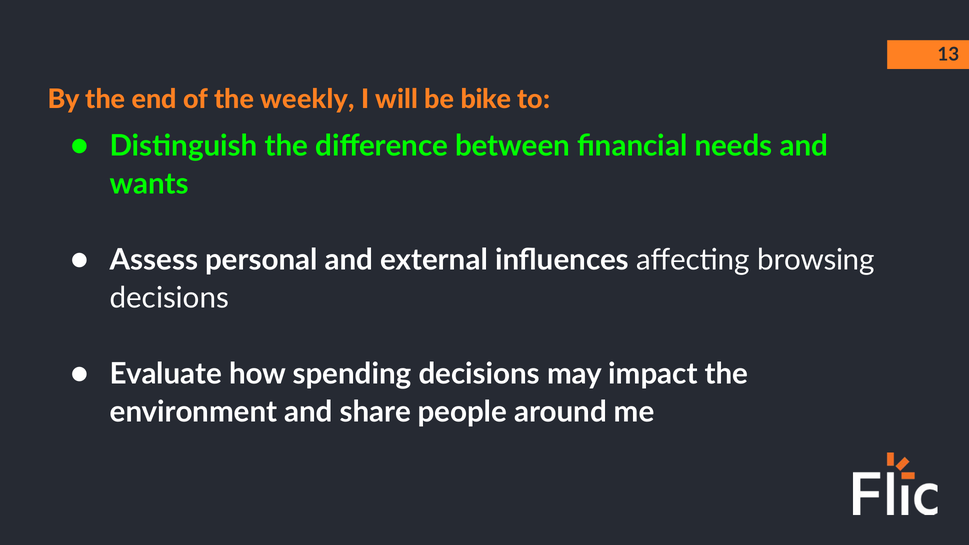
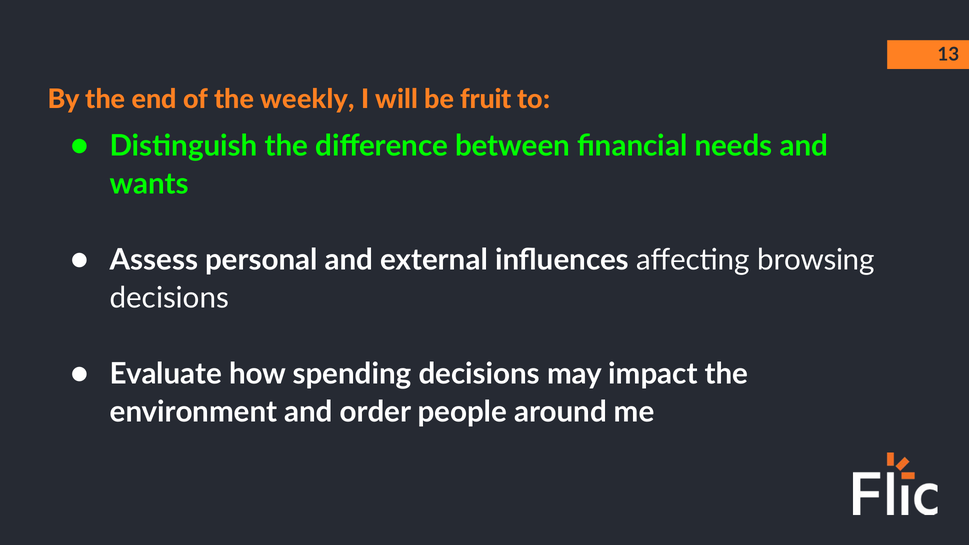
bike: bike -> fruit
share: share -> order
